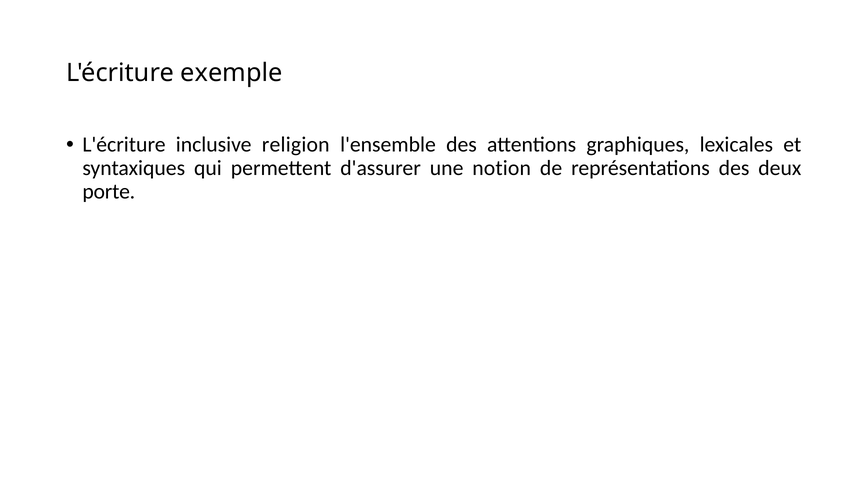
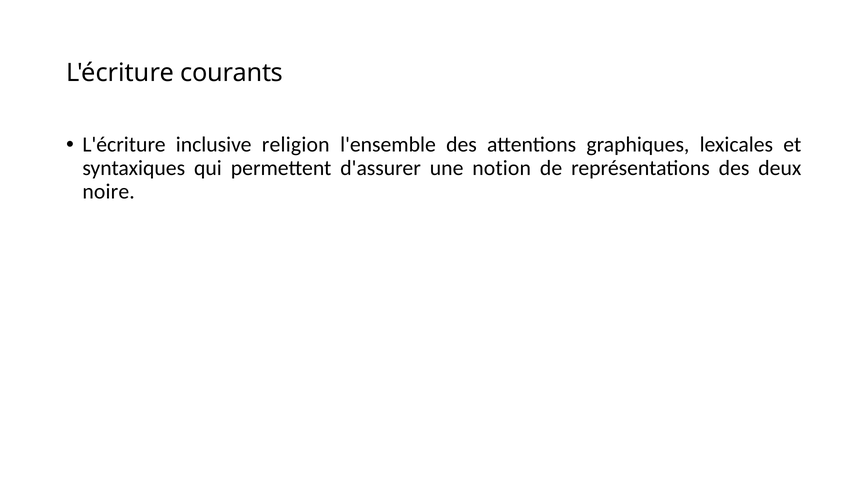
exemple: exemple -> courants
porte: porte -> noire
